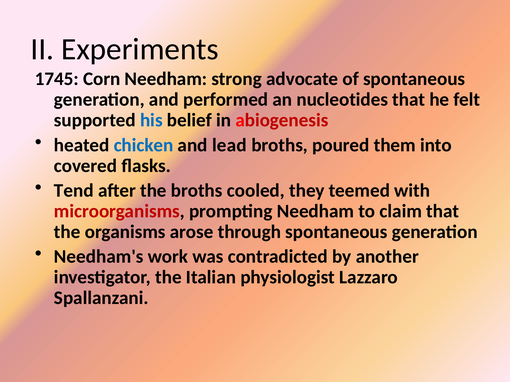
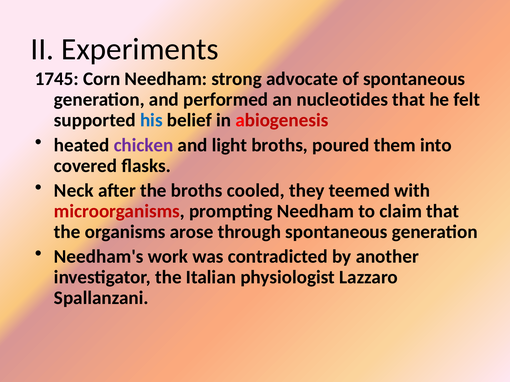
chicken colour: blue -> purple
lead: lead -> light
Tend: Tend -> Neck
